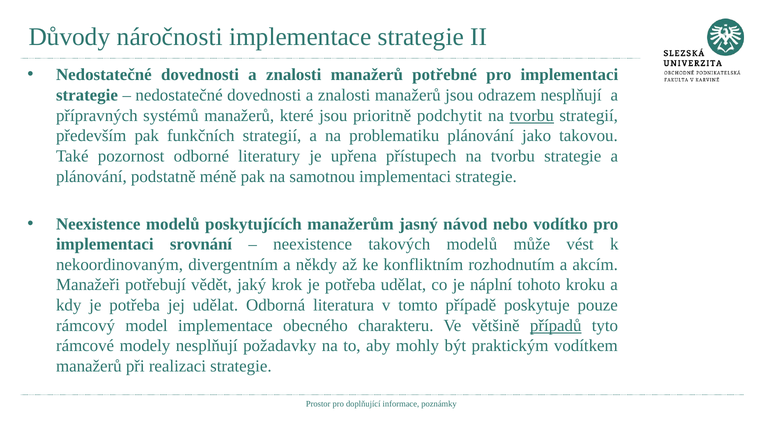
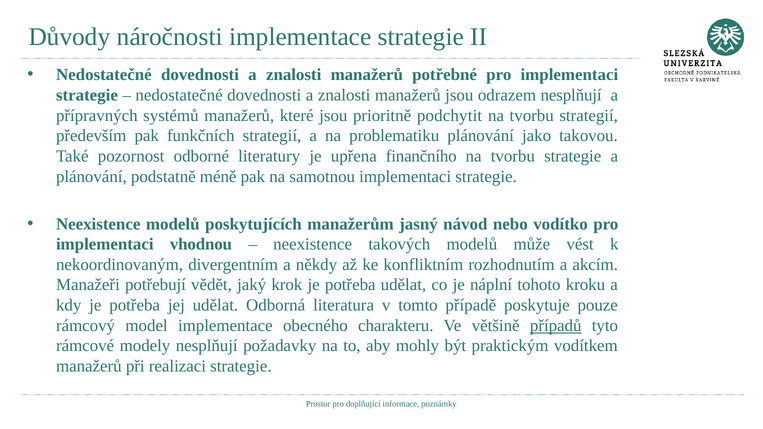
tvorbu at (532, 116) underline: present -> none
přístupech: přístupech -> finančního
srovnání: srovnání -> vhodnou
